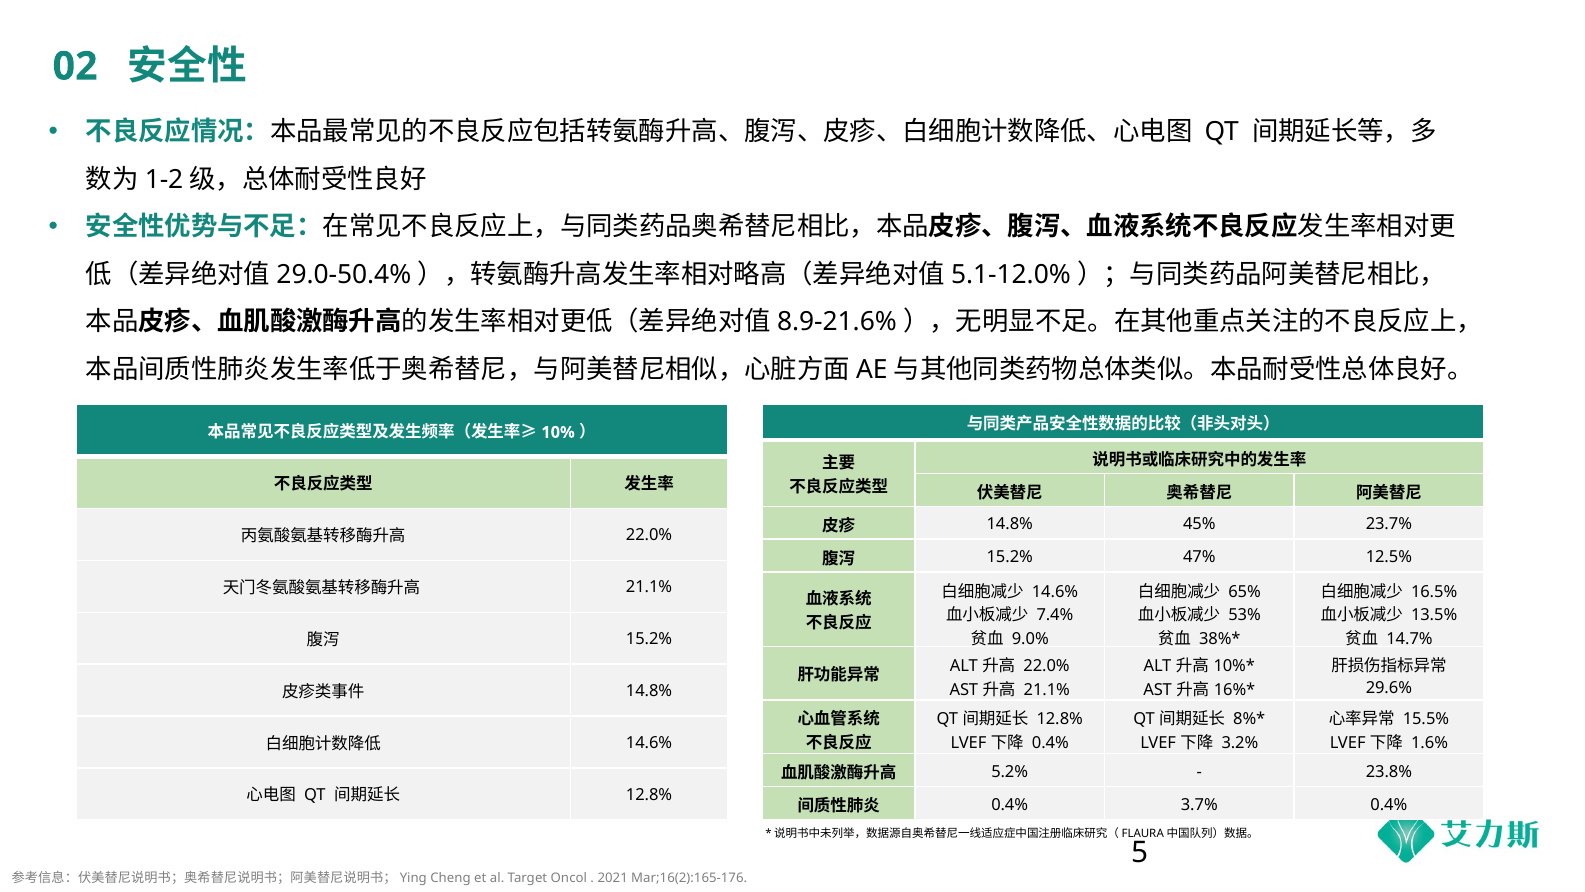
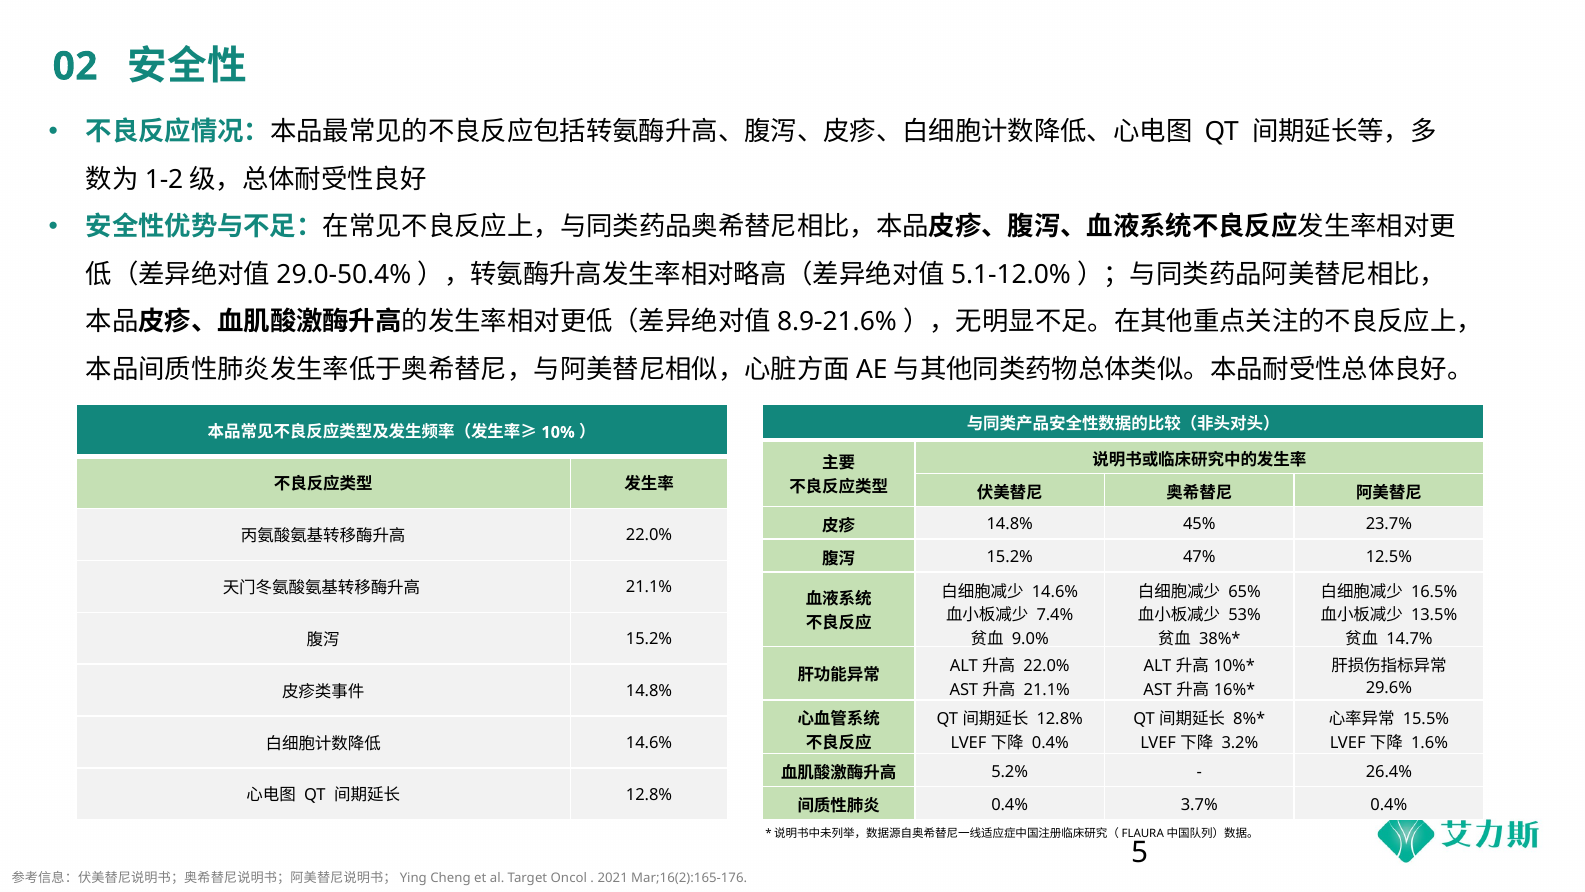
23.8%: 23.8% -> 26.4%
